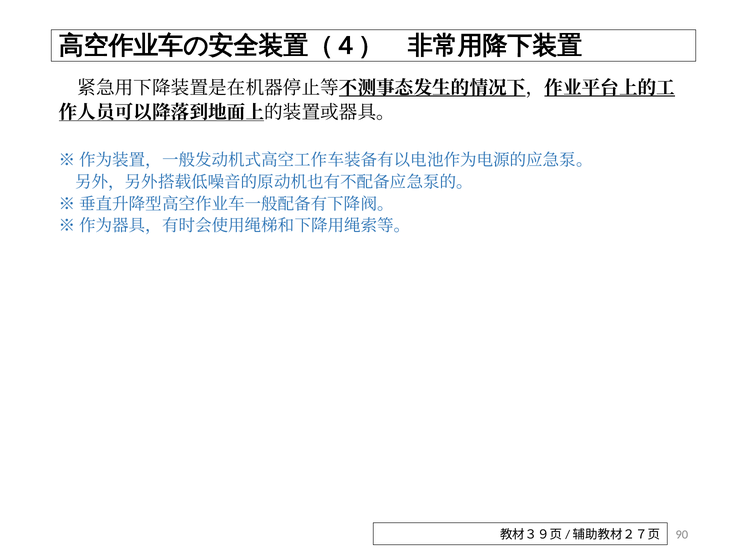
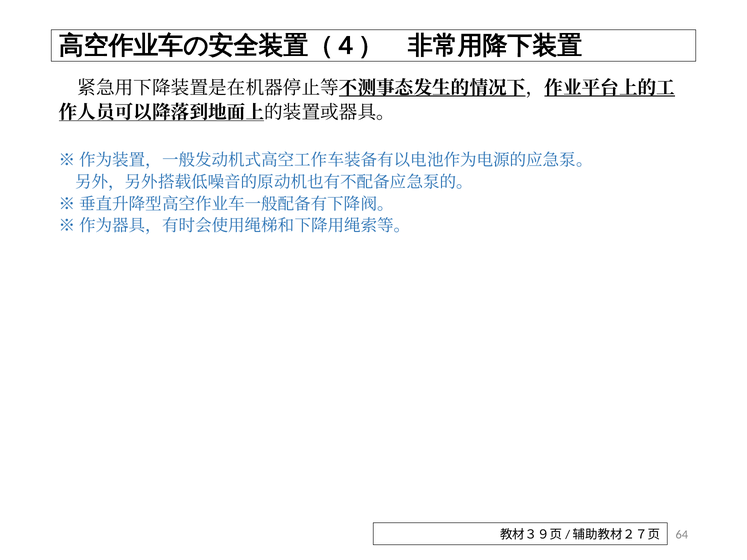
90: 90 -> 64
